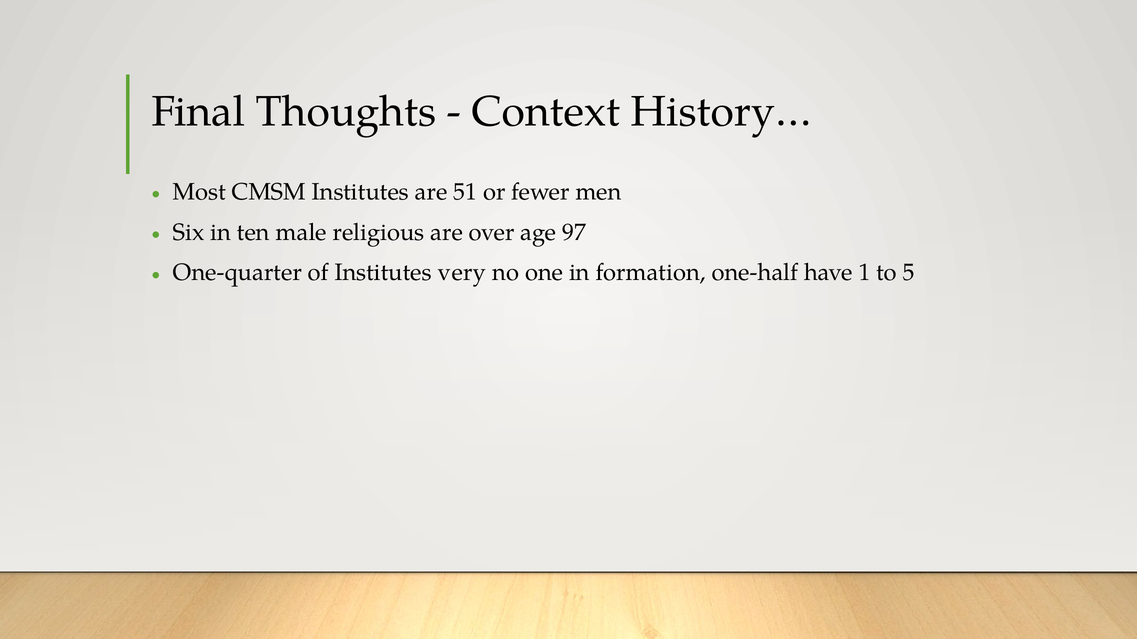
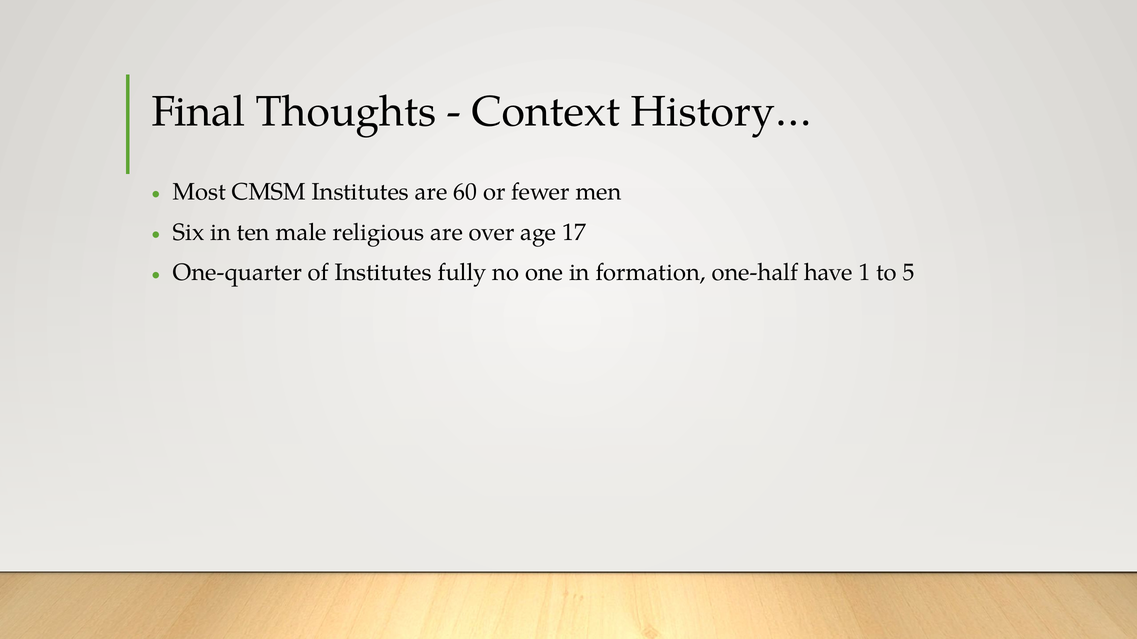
51: 51 -> 60
97: 97 -> 17
very: very -> fully
